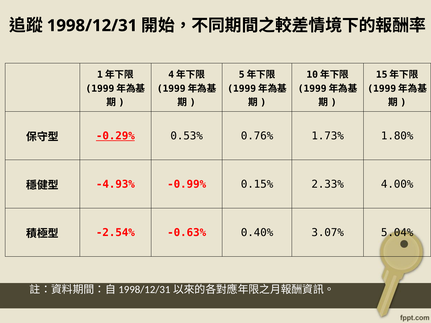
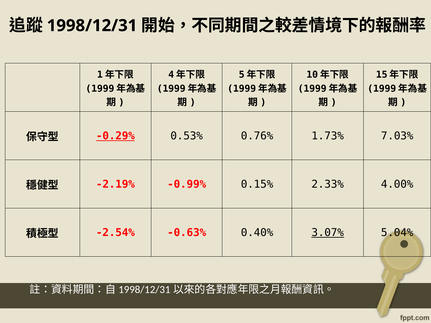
1.80%: 1.80% -> 7.03%
-4.93%: -4.93% -> -2.19%
3.07% underline: none -> present
